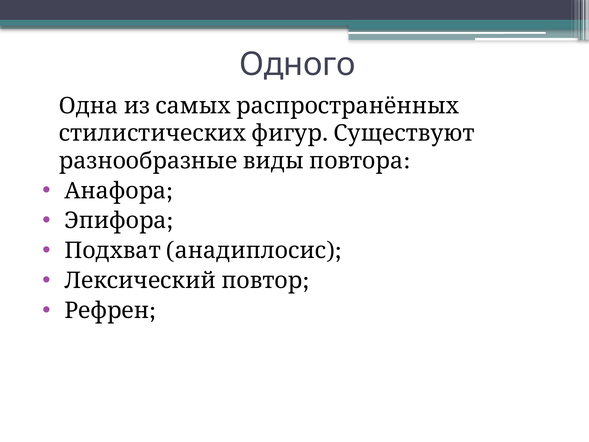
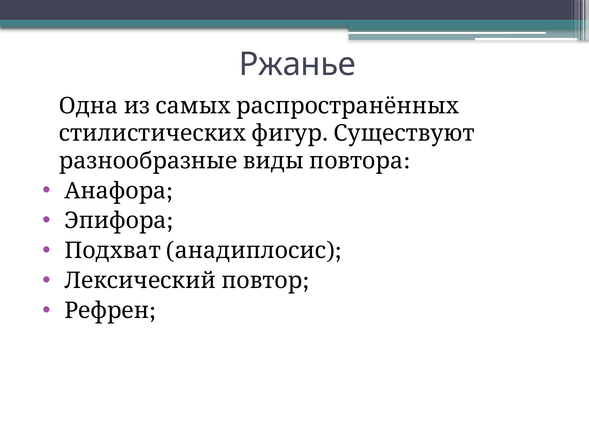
Одного: Одного -> Ржанье
